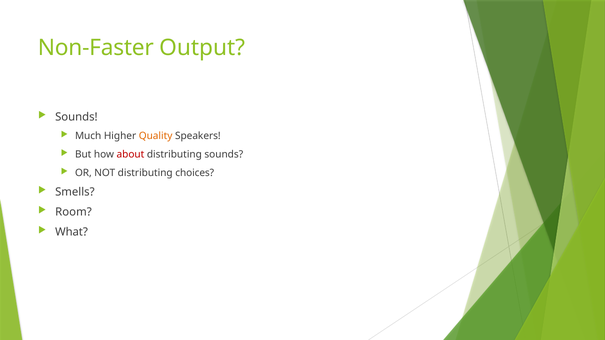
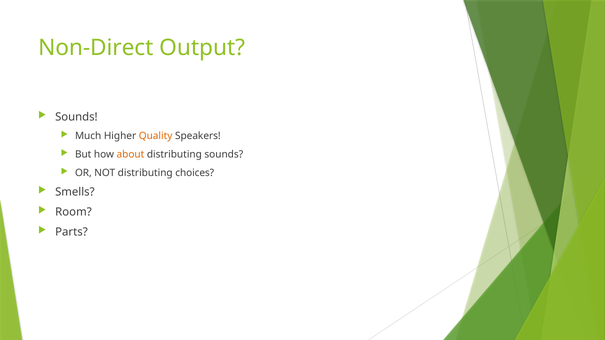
Non-Faster: Non-Faster -> Non-Direct
about colour: red -> orange
What: What -> Parts
